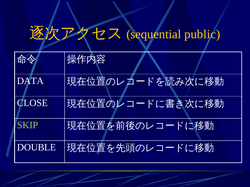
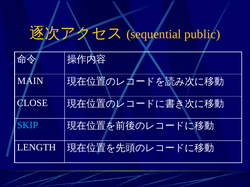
DATA: DATA -> MAIN
SKIP colour: light green -> light blue
DOUBLE: DOUBLE -> LENGTH
